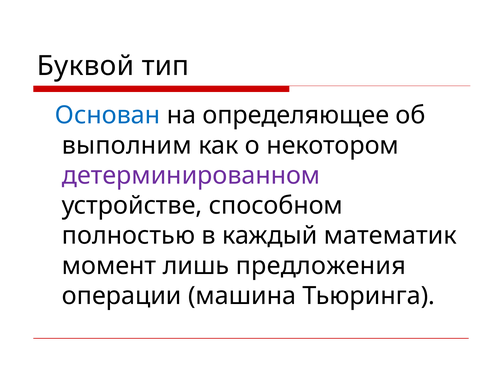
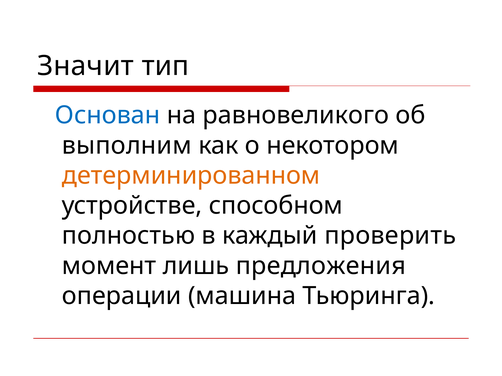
Буквой: Буквой -> Значит
определяющее: определяющее -> равновеликого
детерминированном colour: purple -> orange
математик: математик -> проверить
